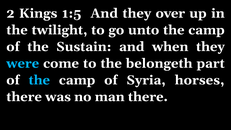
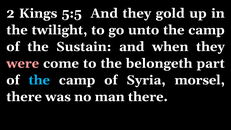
1:5: 1:5 -> 5:5
over: over -> gold
were colour: light blue -> pink
horses: horses -> morsel
